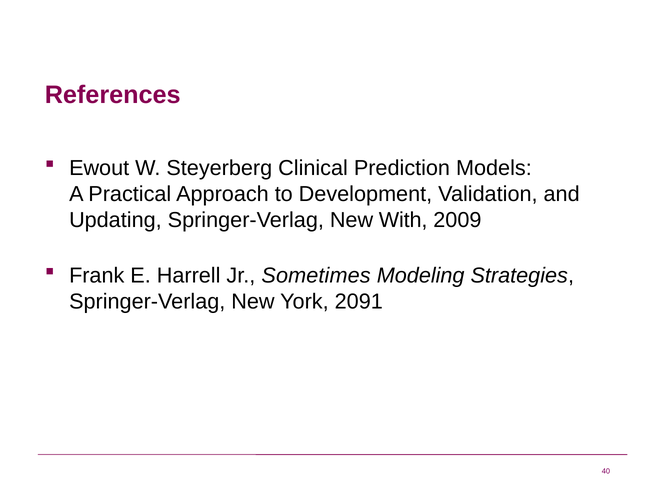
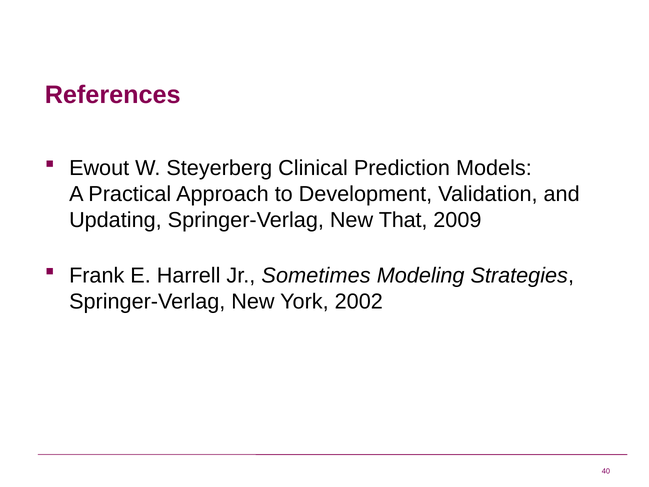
With: With -> That
2091: 2091 -> 2002
